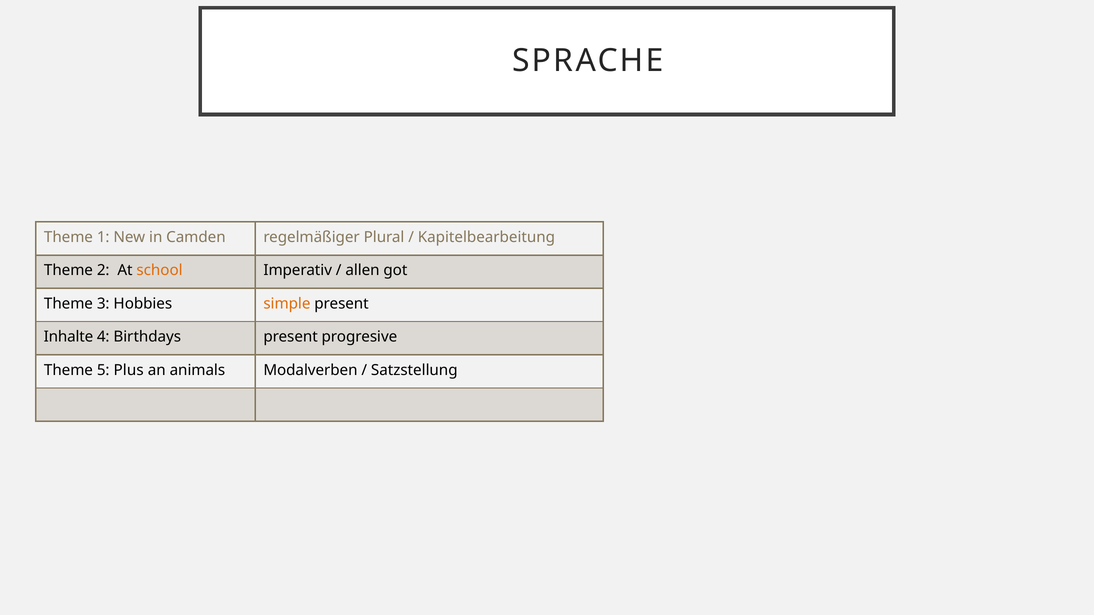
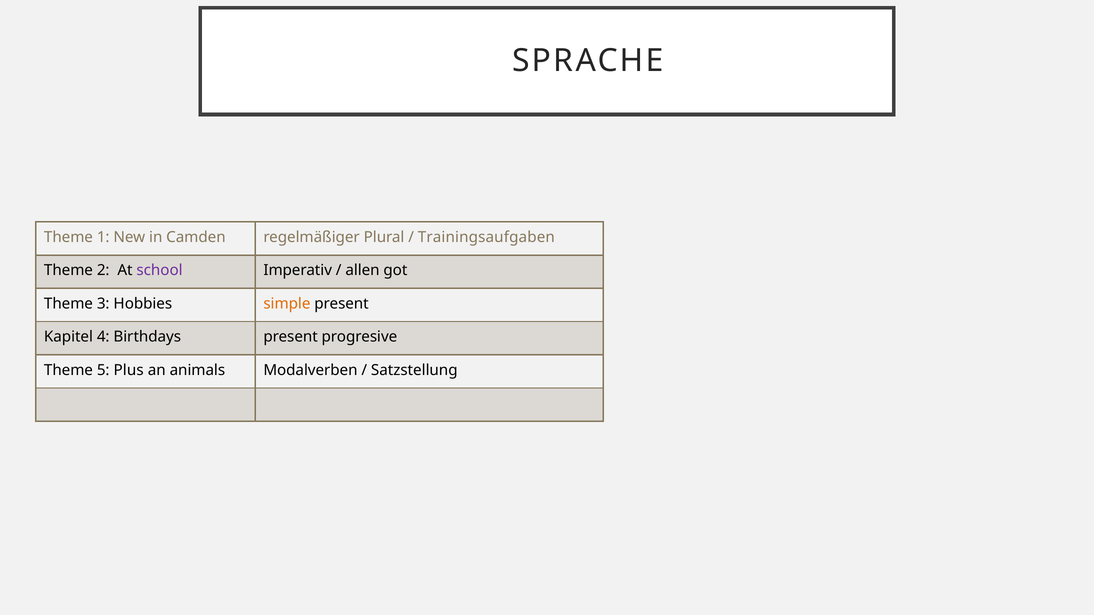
Kapitelbearbeitung: Kapitelbearbeitung -> Trainingsaufgaben
school colour: orange -> purple
Inhalte: Inhalte -> Kapitel
